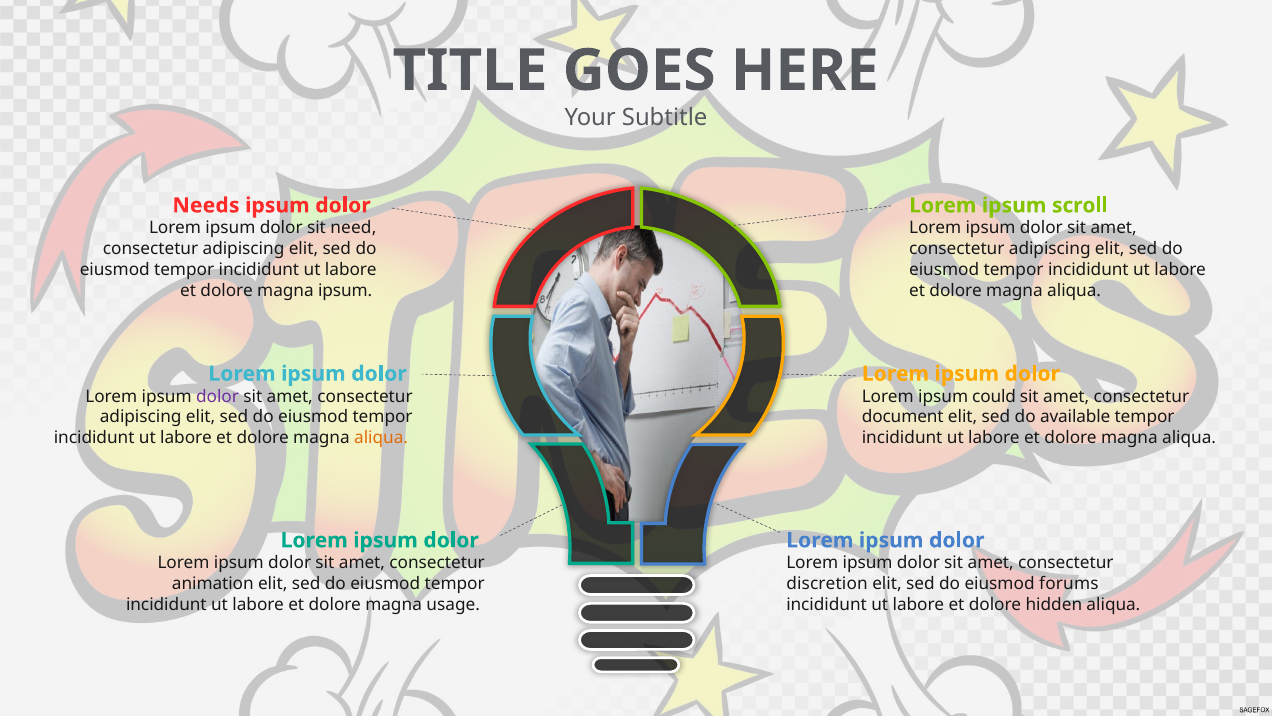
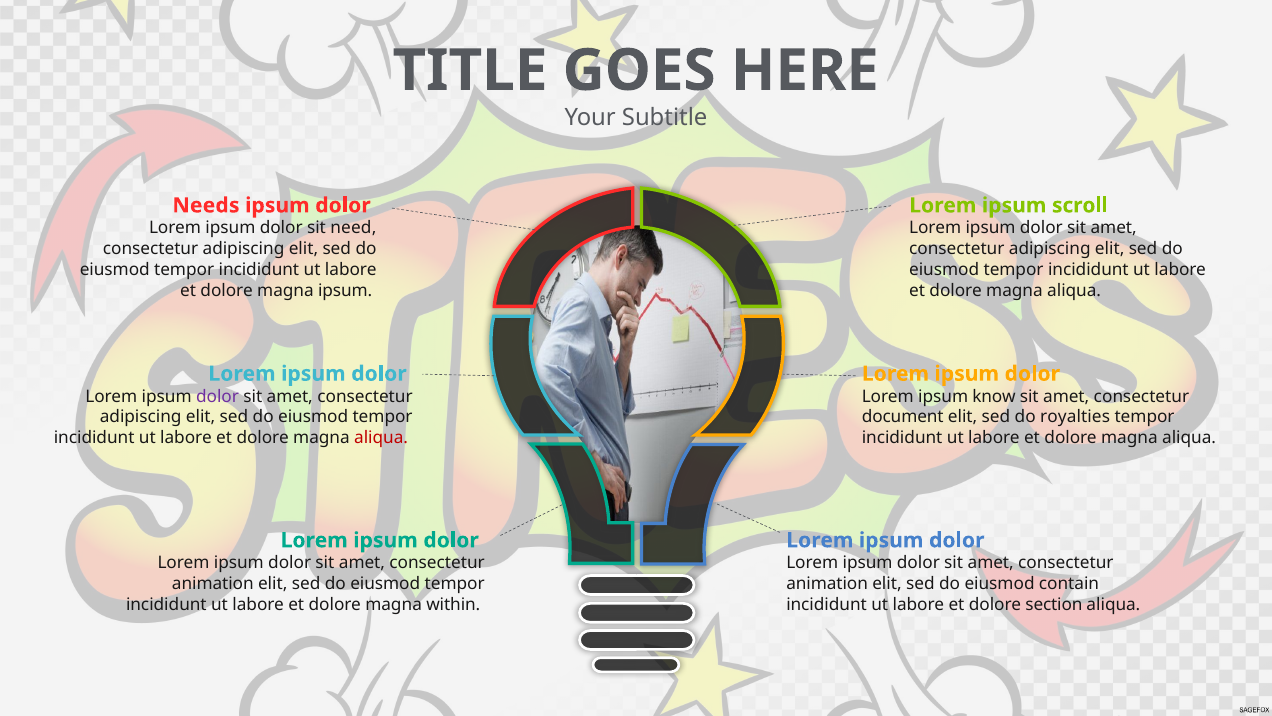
could: could -> know
available: available -> royalties
aliqua at (381, 438) colour: orange -> red
discretion at (827, 583): discretion -> animation
forums: forums -> contain
usage: usage -> within
hidden: hidden -> section
